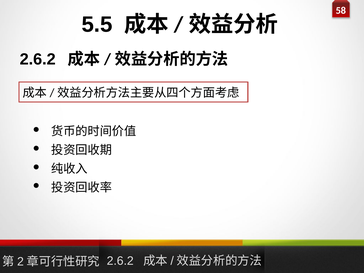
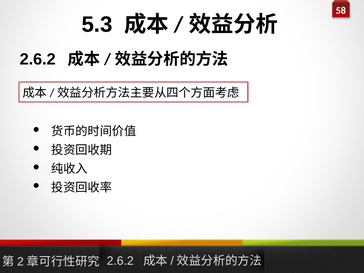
5.5: 5.5 -> 5.3
